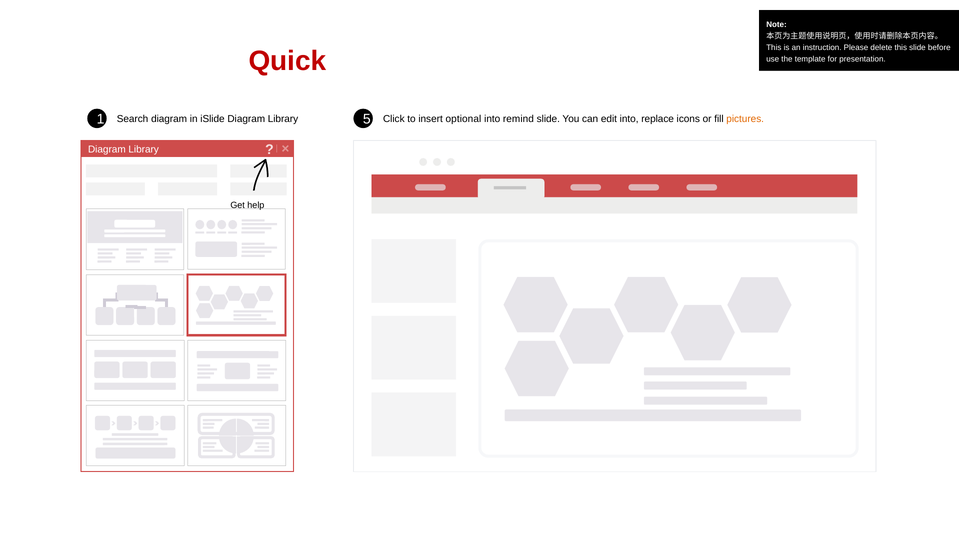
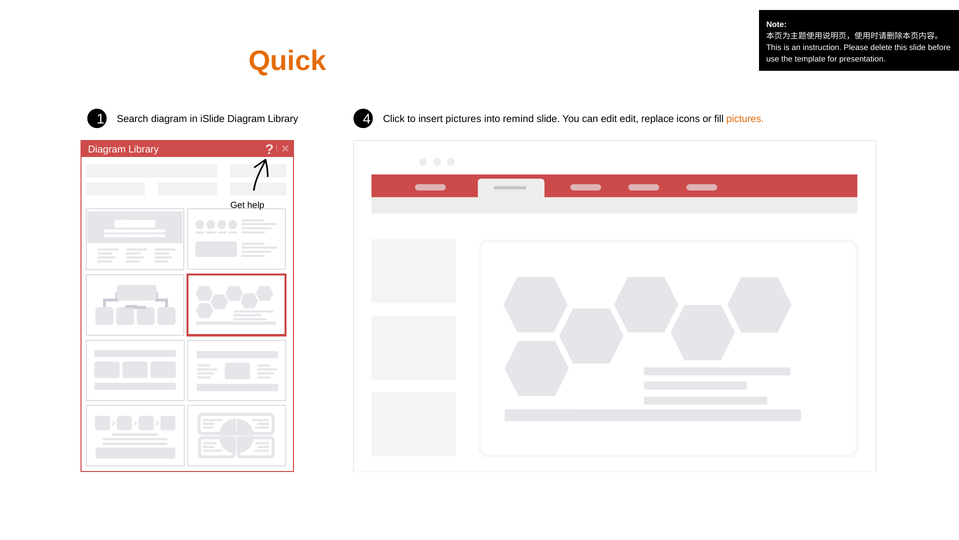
Quick colour: red -> orange
5: 5 -> 4
insert optional: optional -> pictures
edit into: into -> edit
